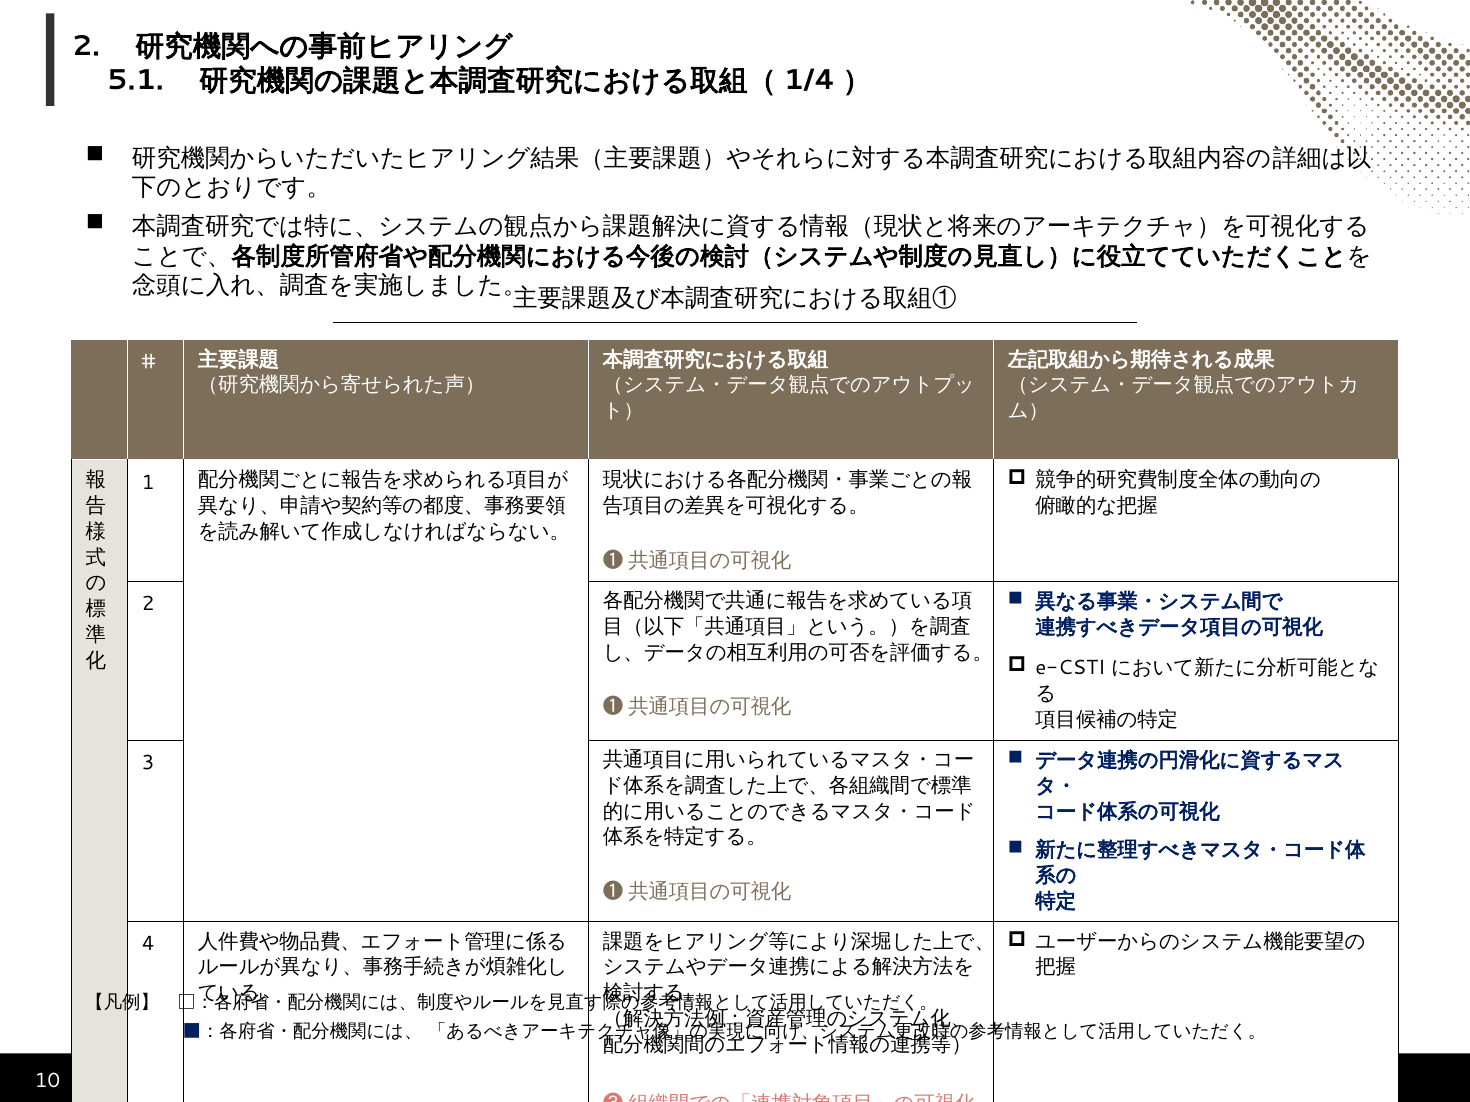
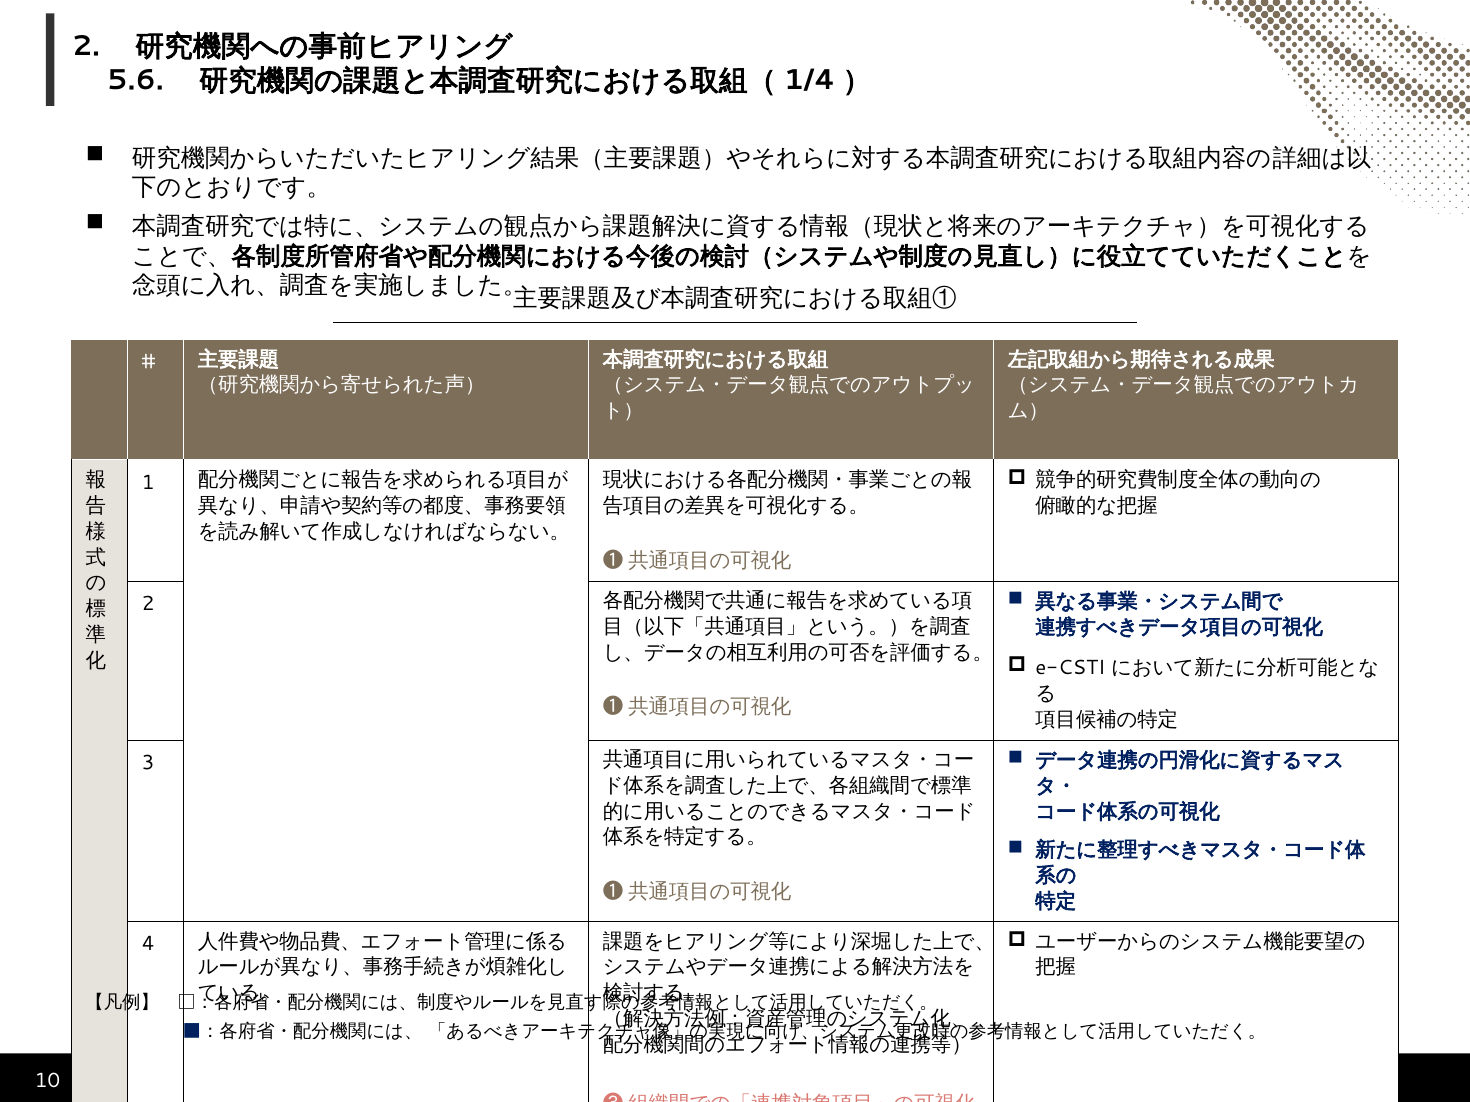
5.1: 5.1 -> 5.6
